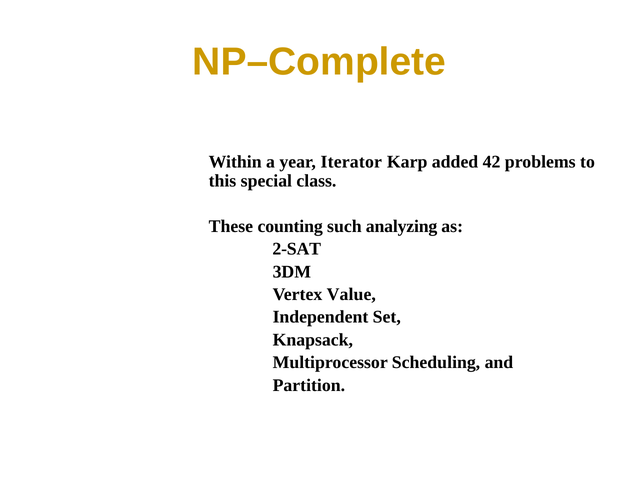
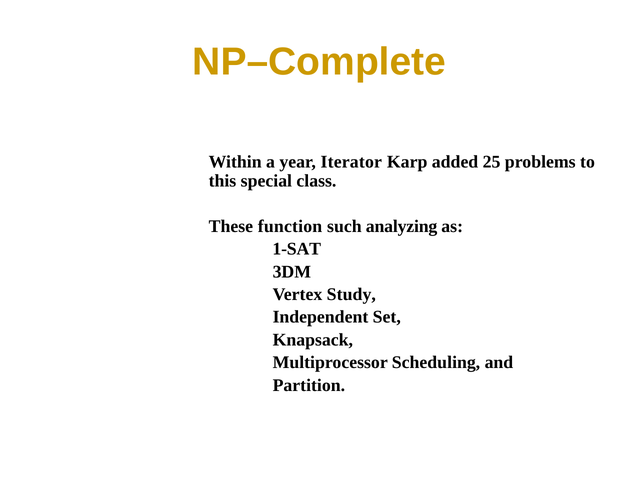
42: 42 -> 25
counting: counting -> function
2-SAT: 2-SAT -> 1-SAT
Value: Value -> Study
